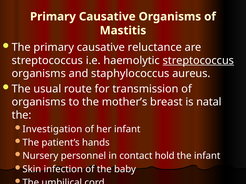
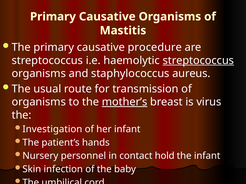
reluctance: reluctance -> procedure
mother’s underline: none -> present
natal: natal -> virus
